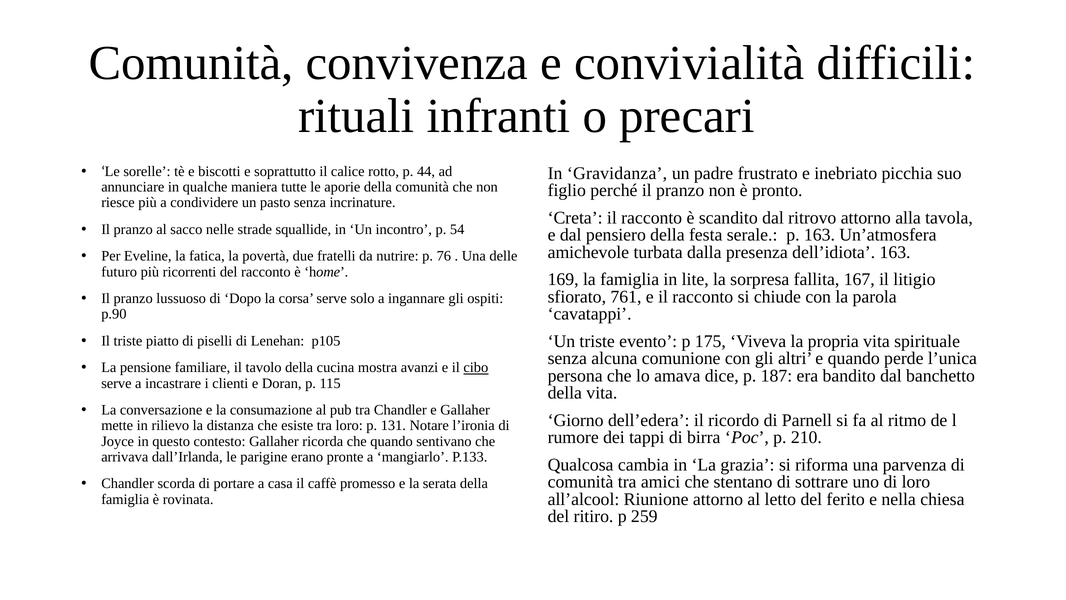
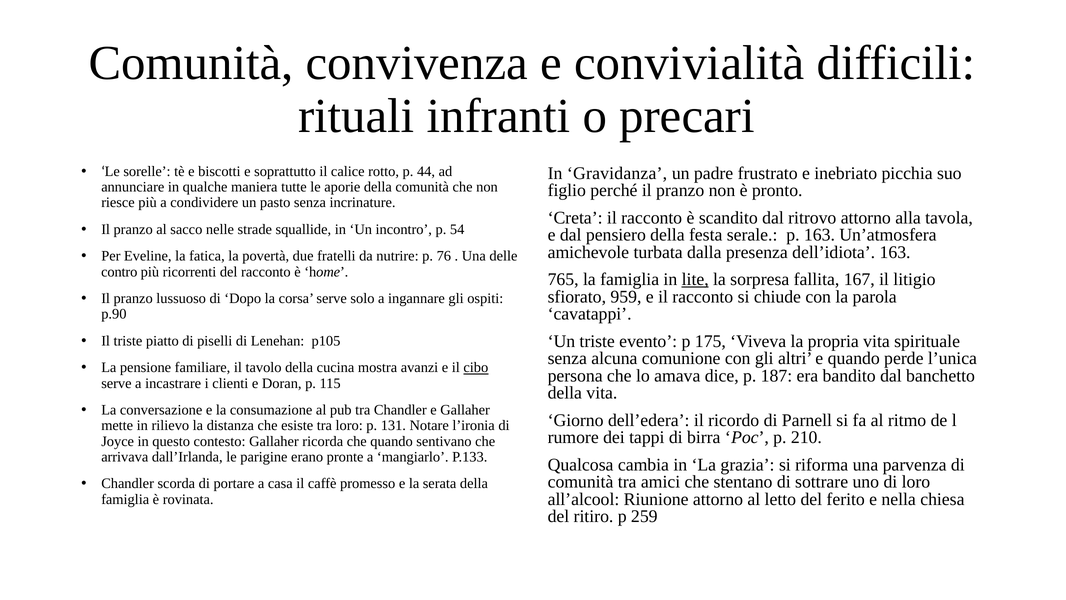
futuro: futuro -> contro
169: 169 -> 765
lite underline: none -> present
761: 761 -> 959
